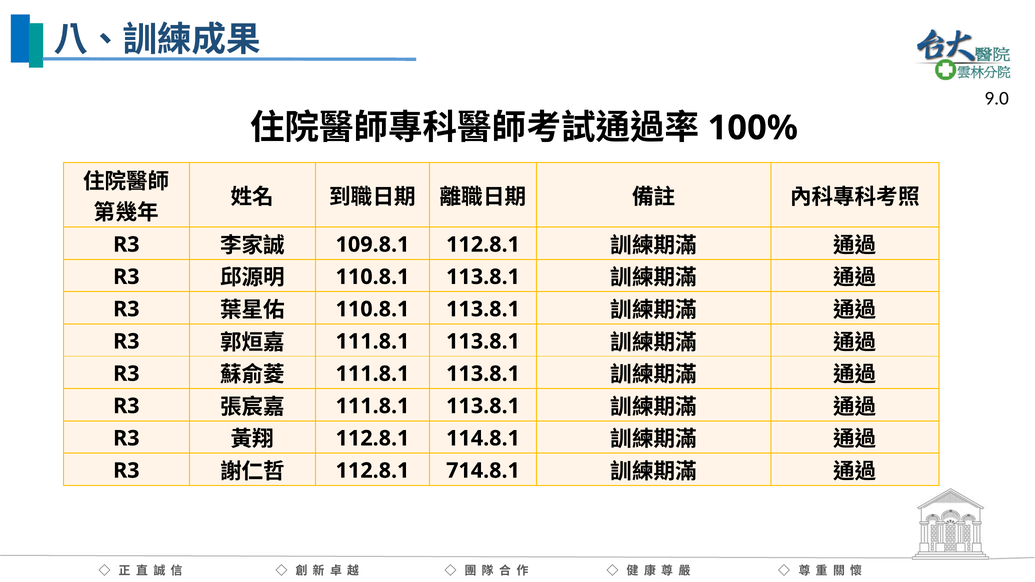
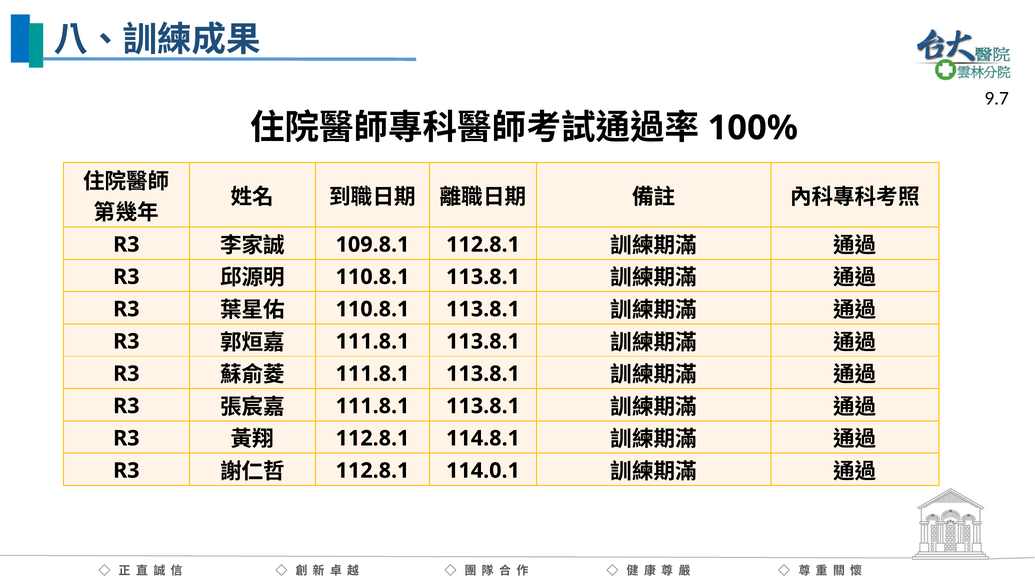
9.0: 9.0 -> 9.7
714.8.1: 714.8.1 -> 114.0.1
